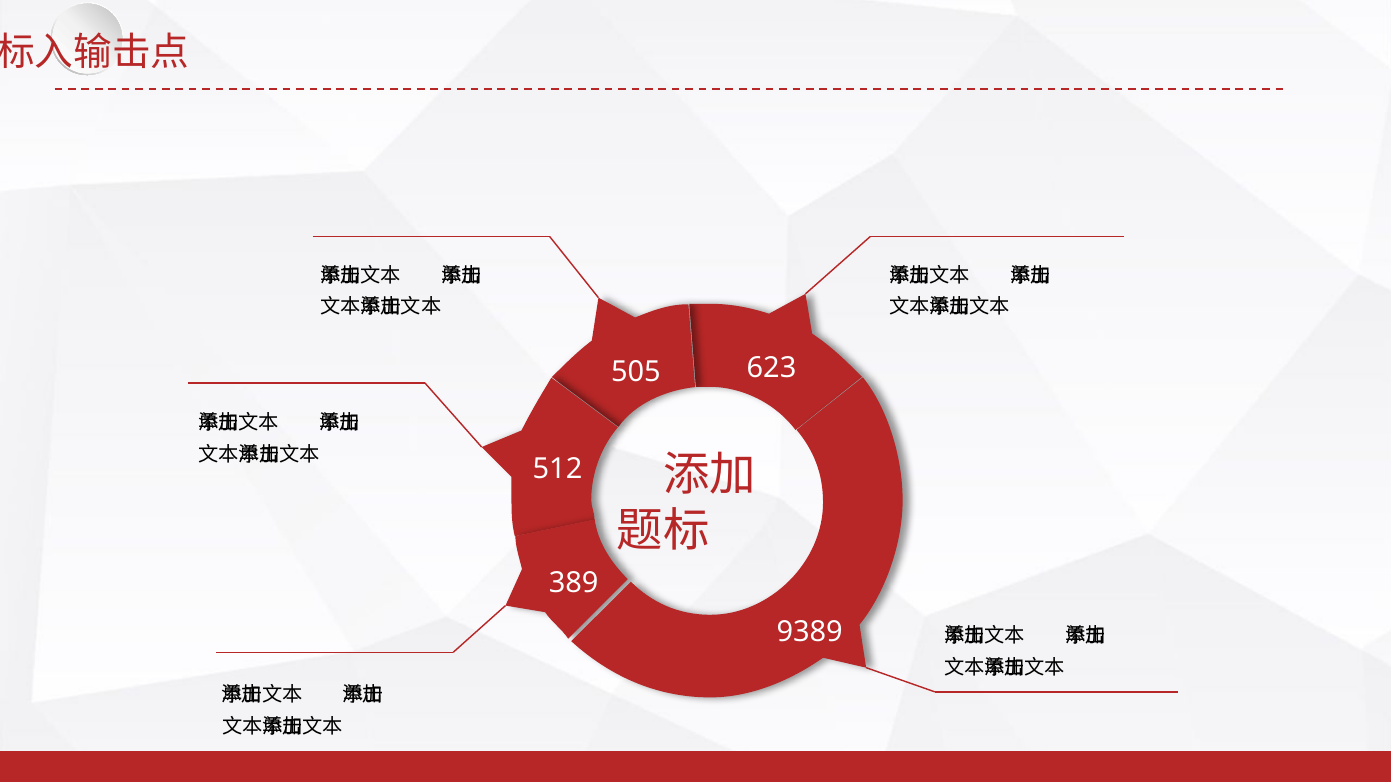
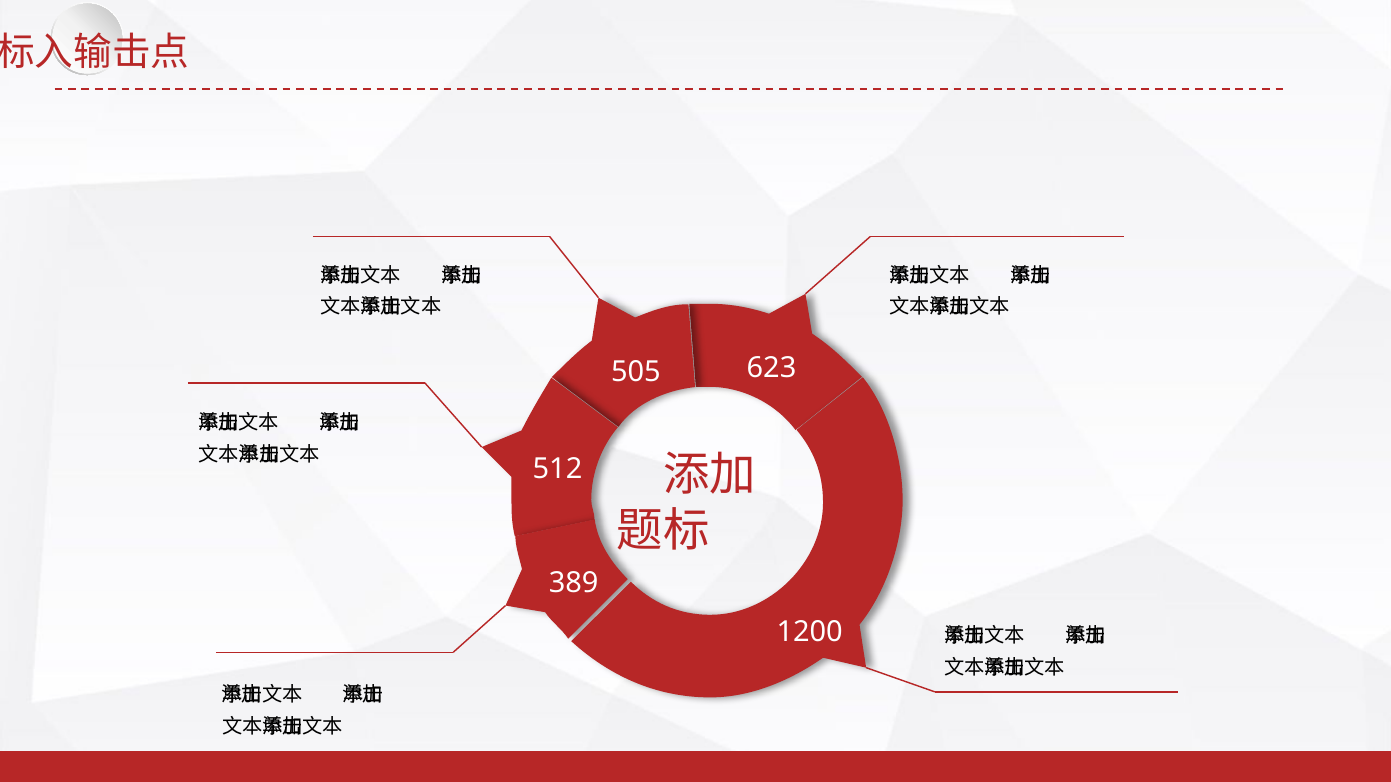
9389: 9389 -> 1200
